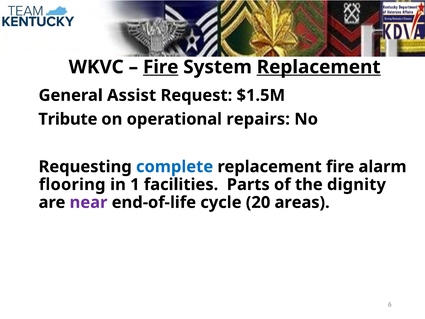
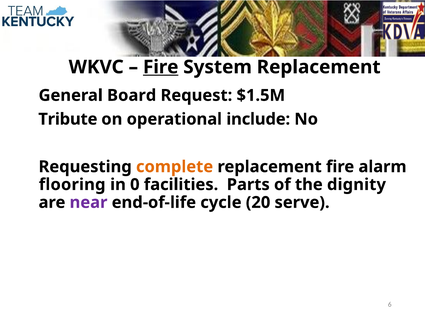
Replacement at (319, 67) underline: present -> none
Assist: Assist -> Board
repairs: repairs -> include
complete colour: blue -> orange
1: 1 -> 0
areas: areas -> serve
